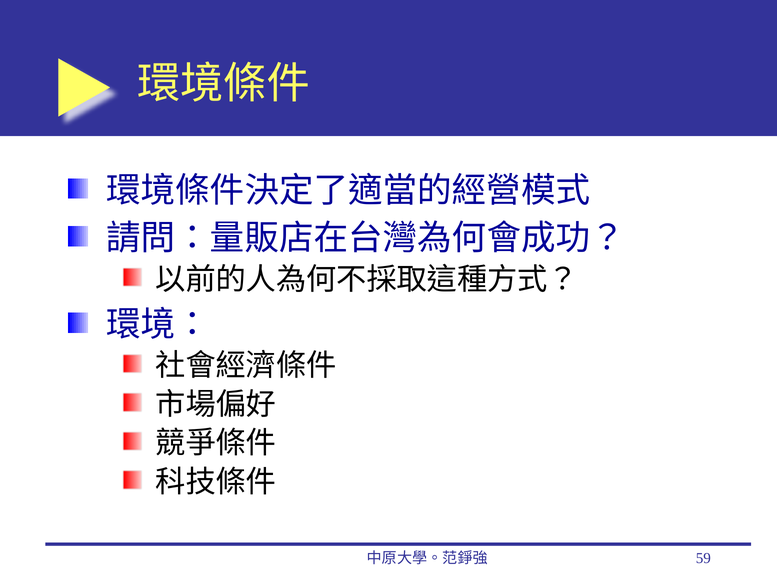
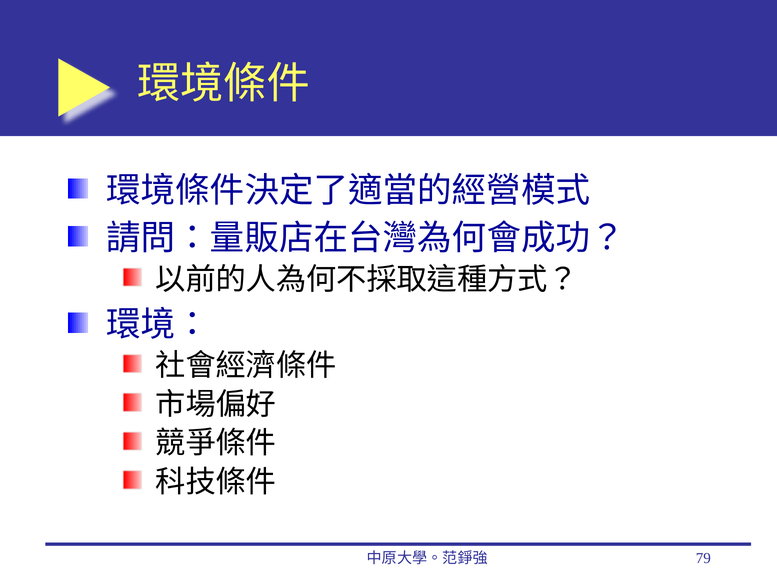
59: 59 -> 79
